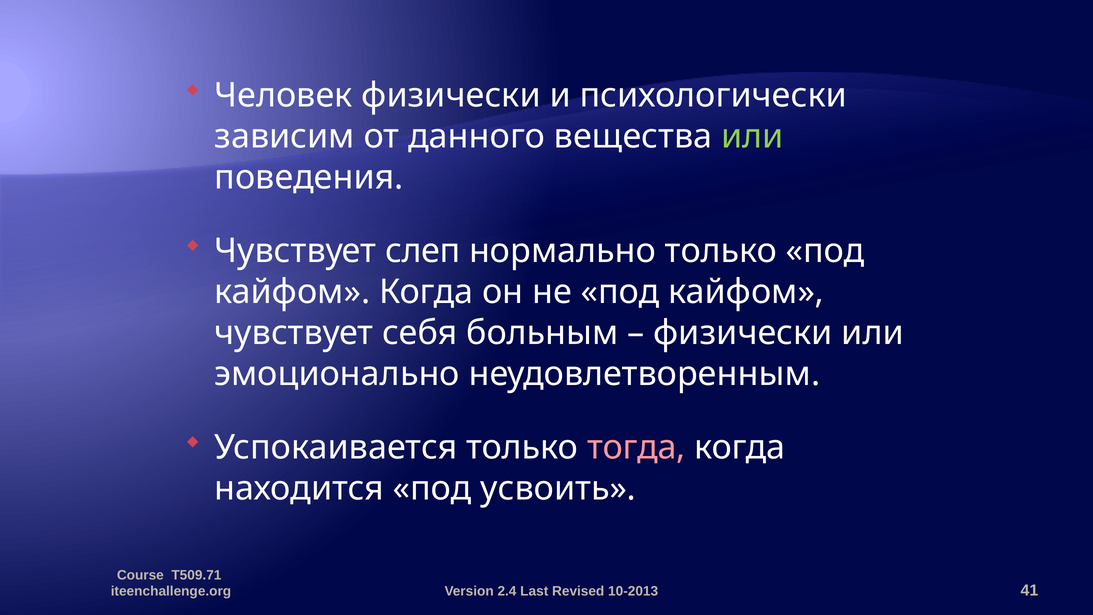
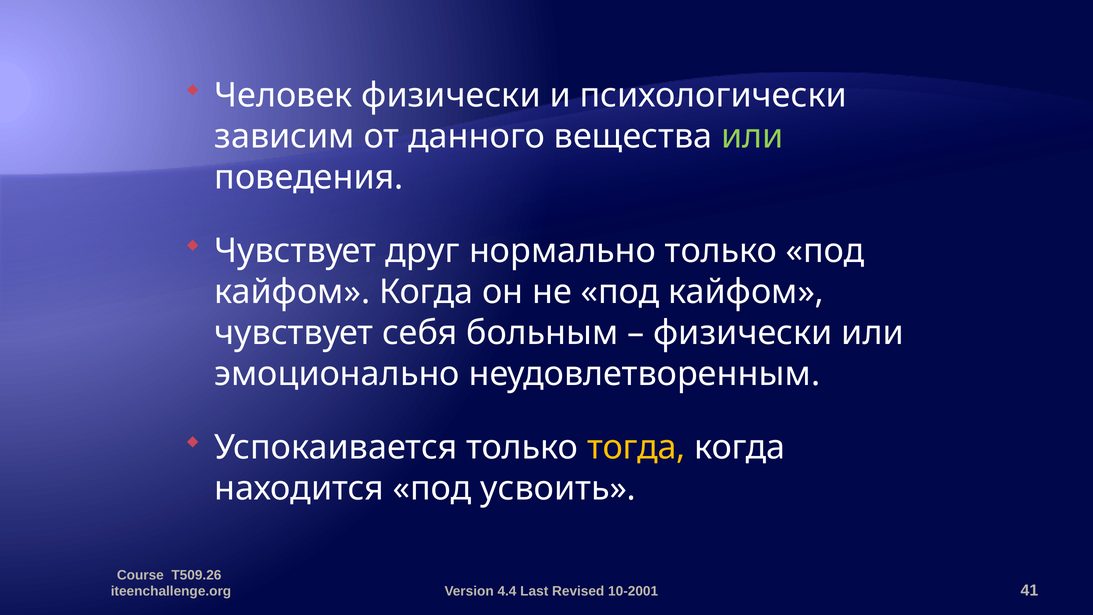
слеп: слеп -> друг
тогда colour: pink -> yellow
T509.71: T509.71 -> T509.26
2.4: 2.4 -> 4.4
10-2013: 10-2013 -> 10-2001
